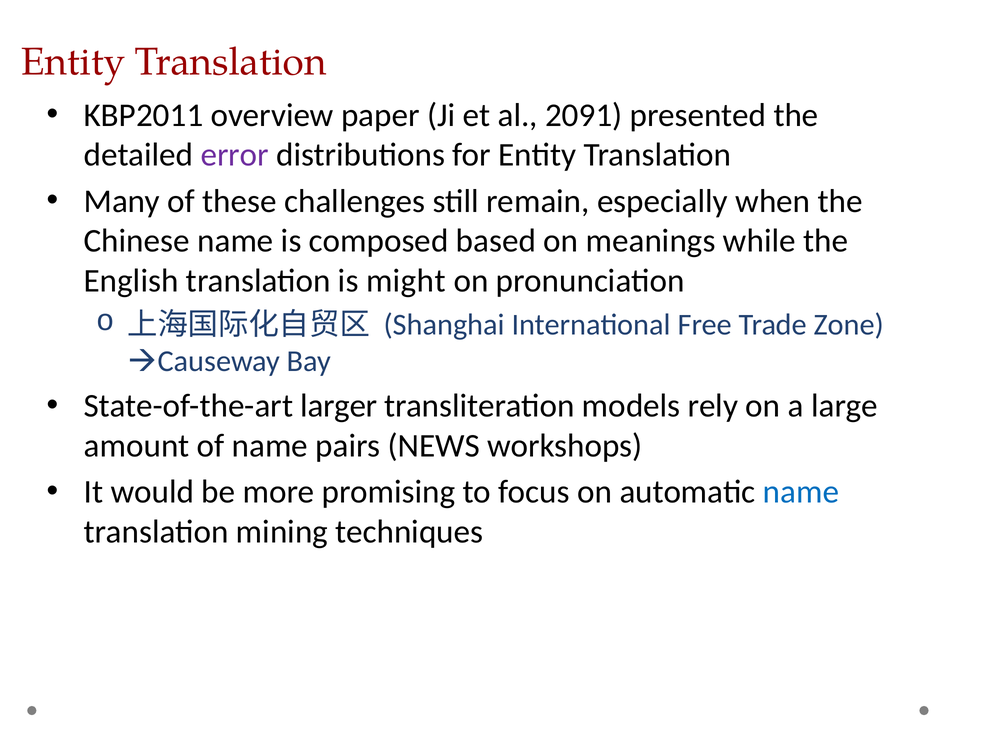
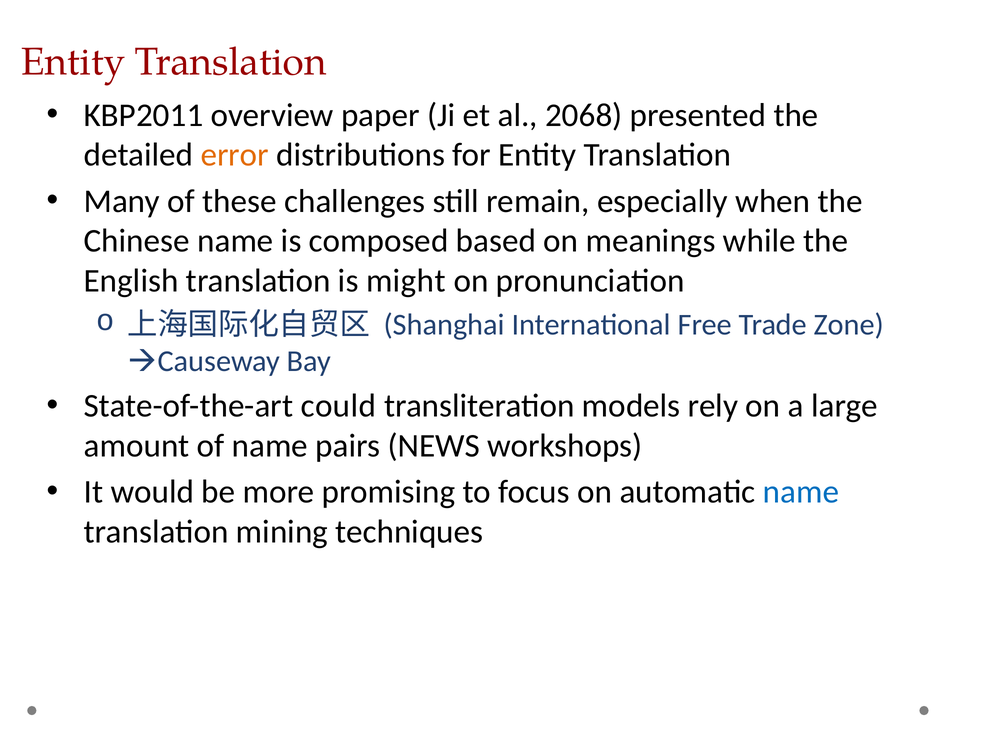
2091: 2091 -> 2068
error colour: purple -> orange
larger: larger -> could
